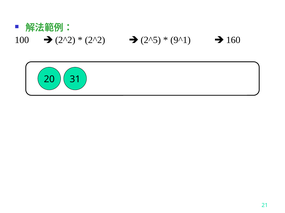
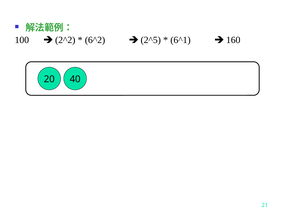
2^2 at (95, 40): 2^2 -> 6^2
9^1: 9^1 -> 6^1
31: 31 -> 40
